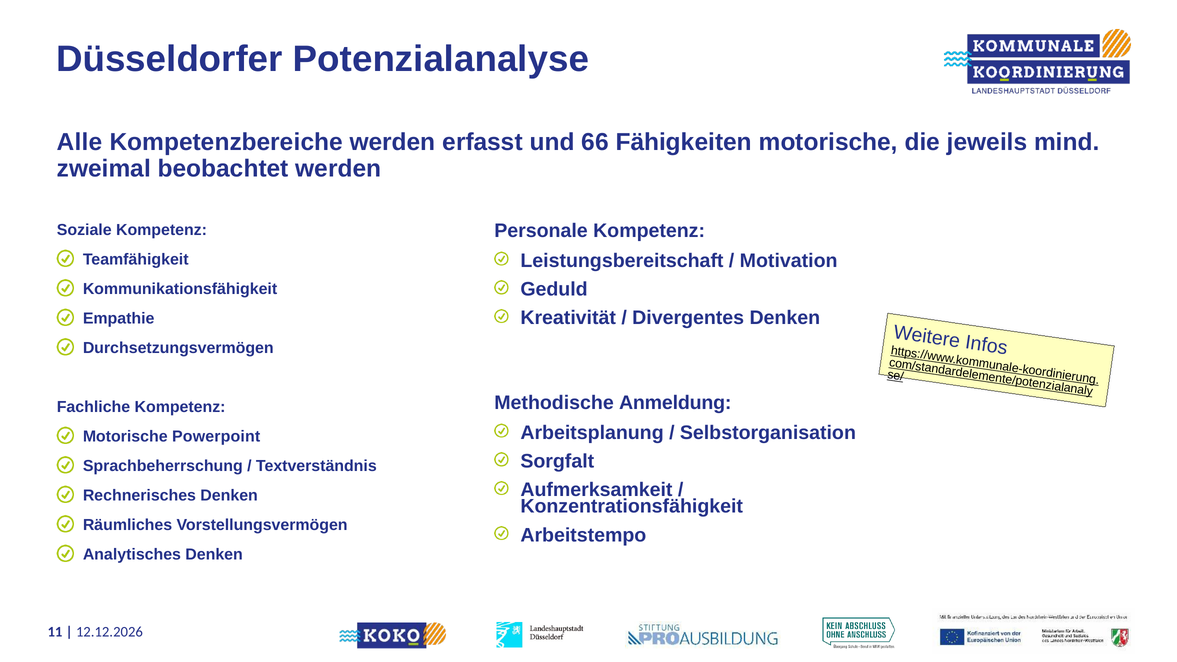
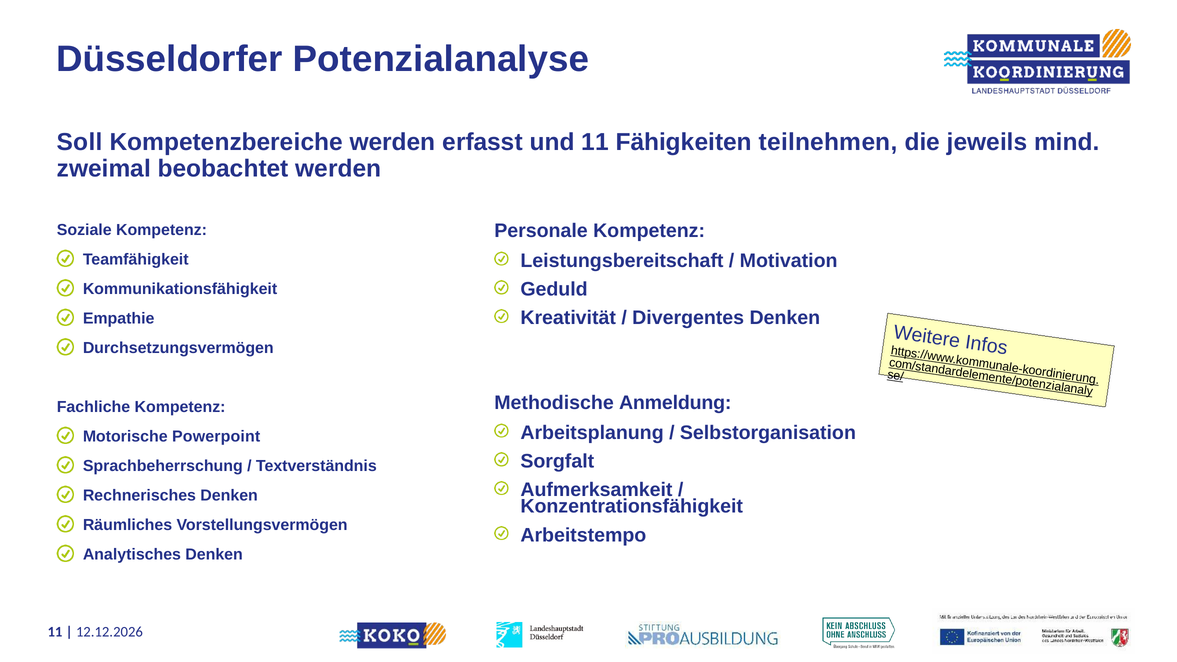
Alle: Alle -> Soll
und 66: 66 -> 11
Fähigkeiten motorische: motorische -> teilnehmen
